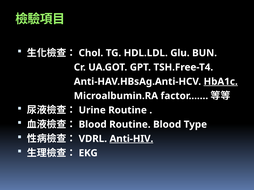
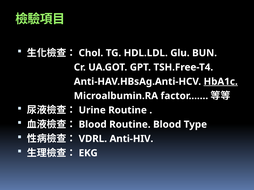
Anti-HIV underline: present -> none
